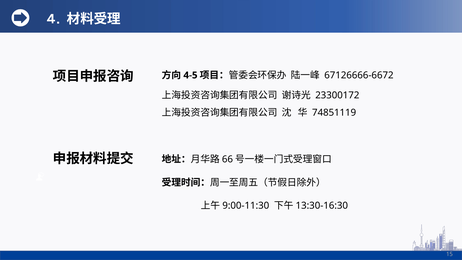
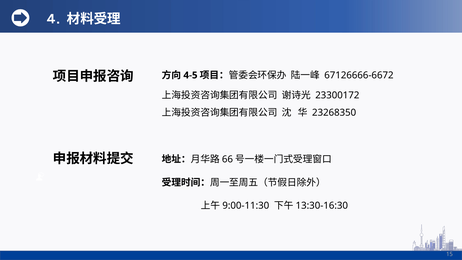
74851119: 74851119 -> 23268350
